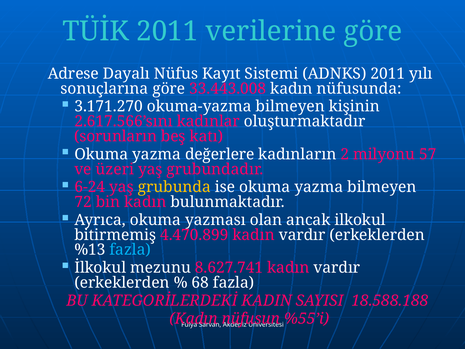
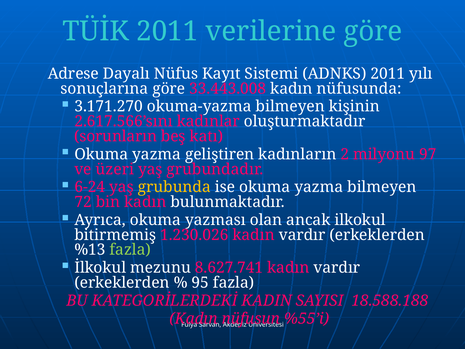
değerlere: değerlere -> geliştiren
57: 57 -> 97
4.470.899: 4.470.899 -> 1.230.026
fazla at (130, 250) colour: light blue -> light green
68: 68 -> 95
